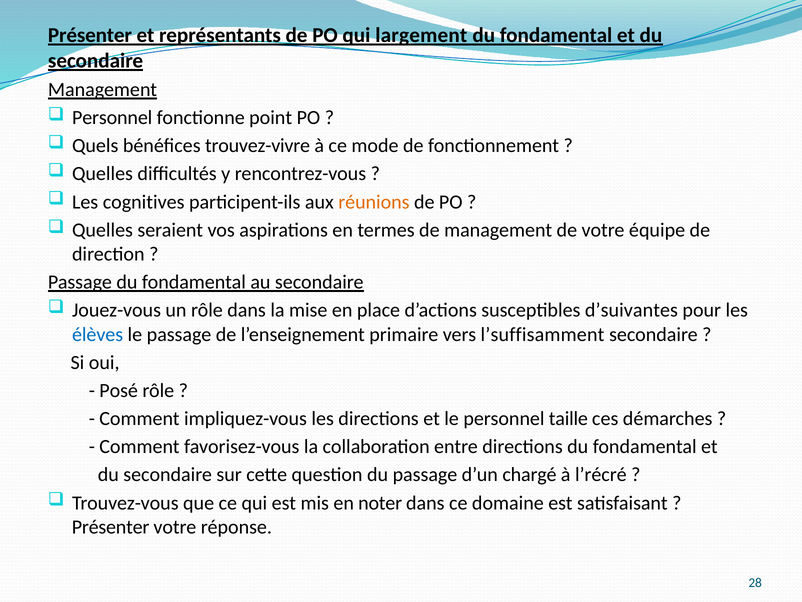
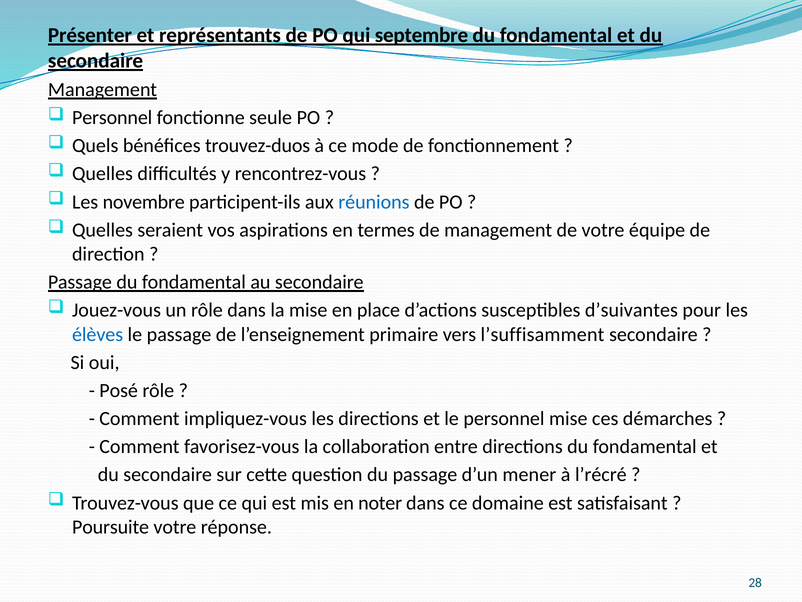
largement: largement -> septembre
point: point -> seule
trouvez-vivre: trouvez-vivre -> trouvez-duos
cognitives: cognitives -> novembre
réunions colour: orange -> blue
personnel taille: taille -> mise
chargé: chargé -> mener
Présenter at (111, 527): Présenter -> Poursuite
